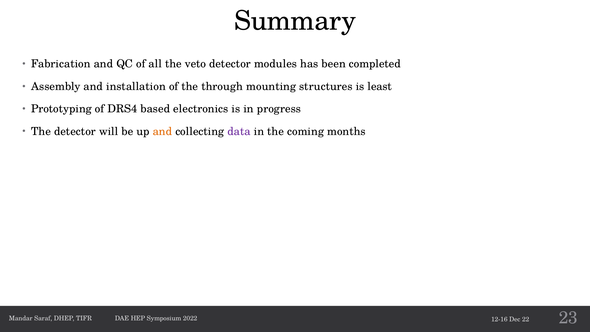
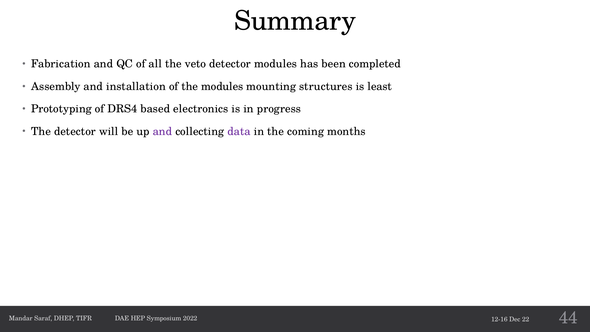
the through: through -> modules
and at (162, 131) colour: orange -> purple
23: 23 -> 44
